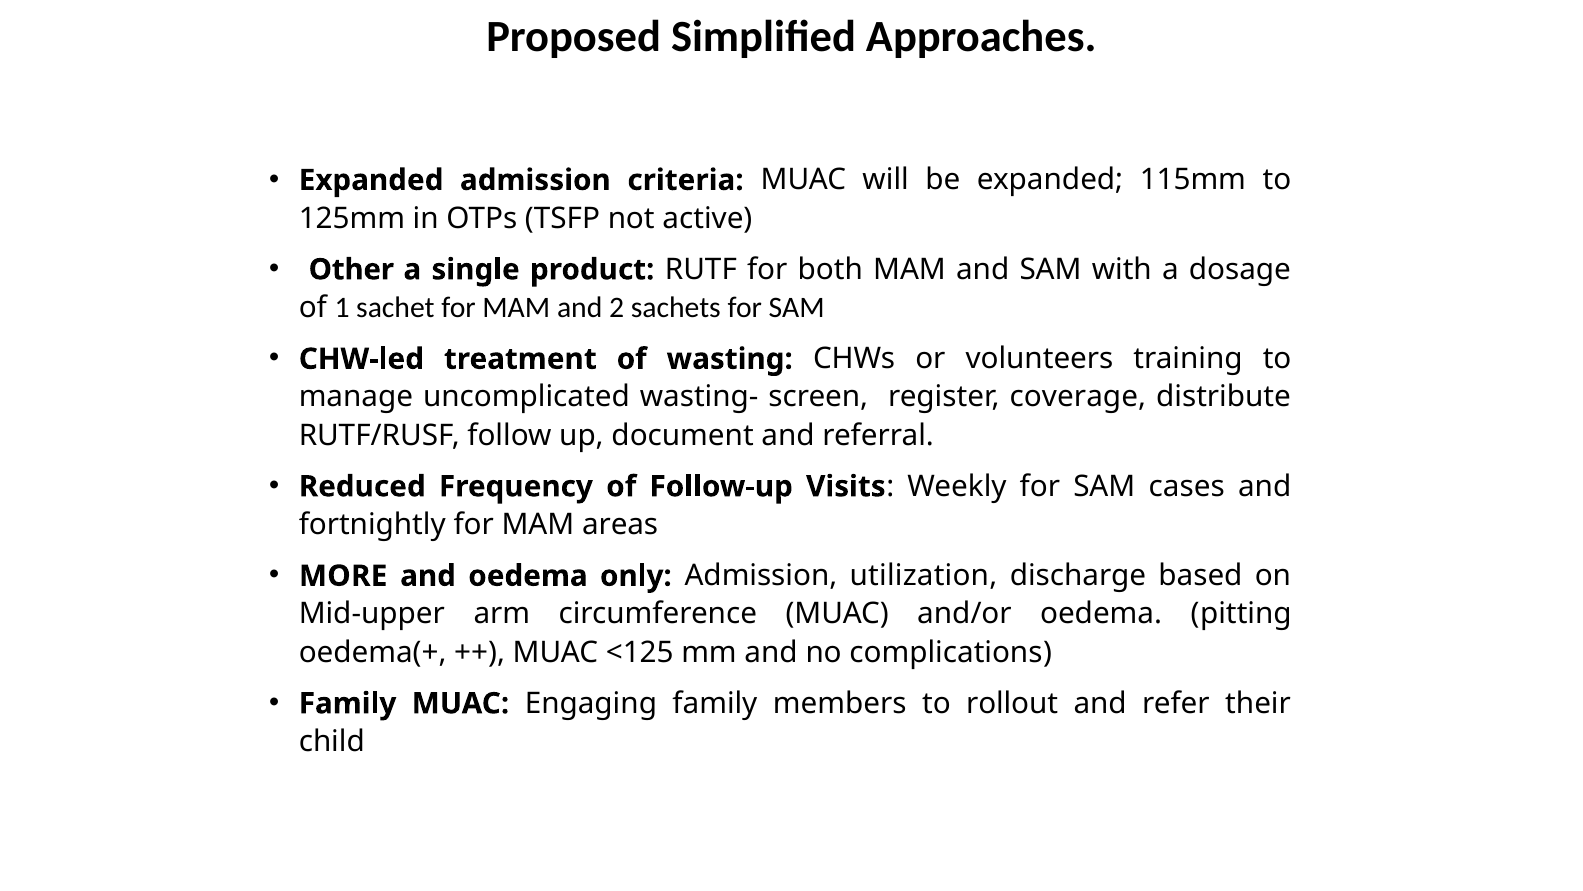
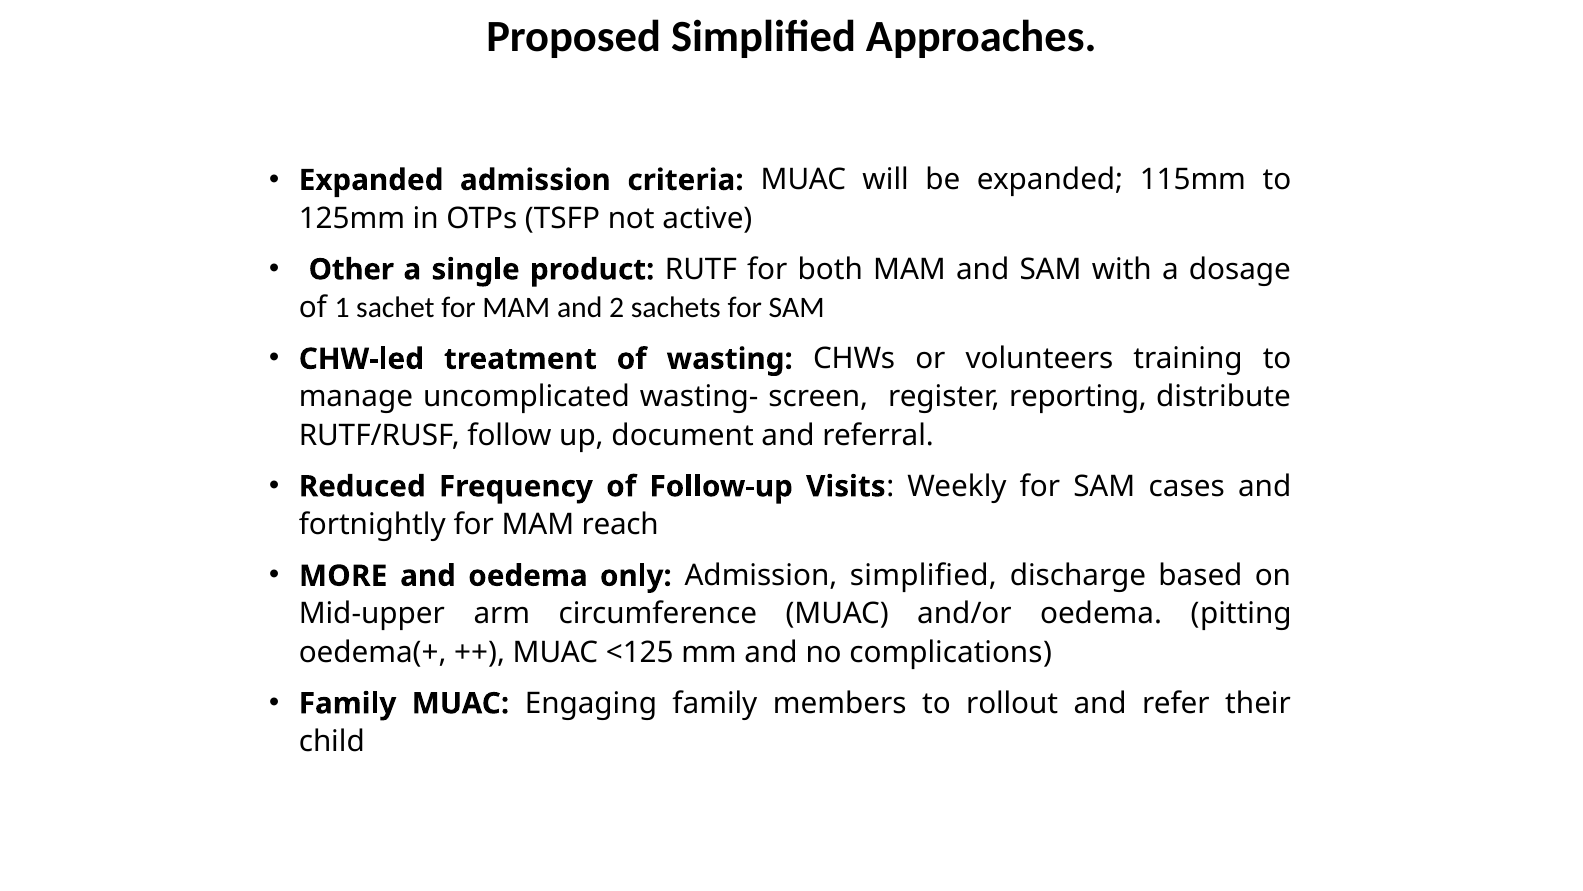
coverage: coverage -> reporting
areas: areas -> reach
Admission utilization: utilization -> simplified
